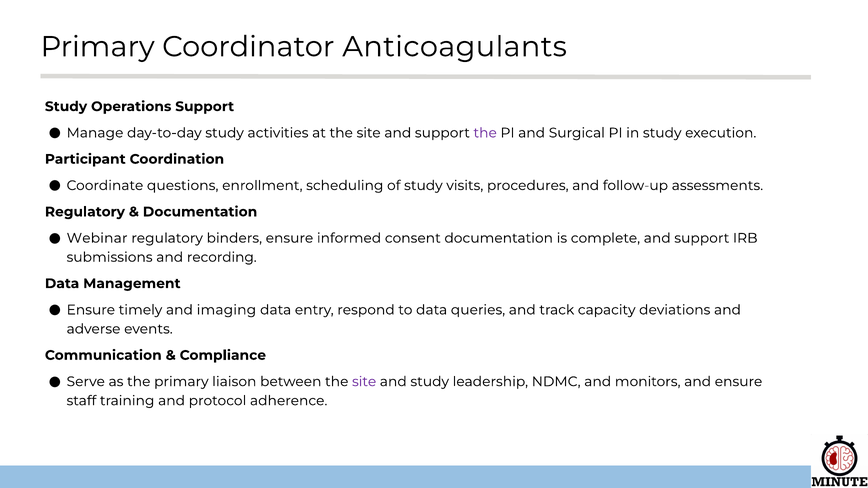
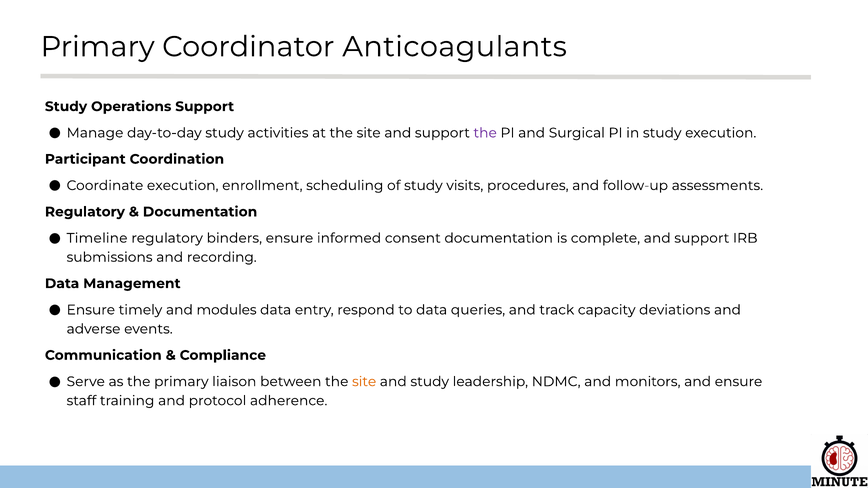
Coordinate questions: questions -> execution
Webinar: Webinar -> Timeline
imaging: imaging -> modules
site at (364, 382) colour: purple -> orange
